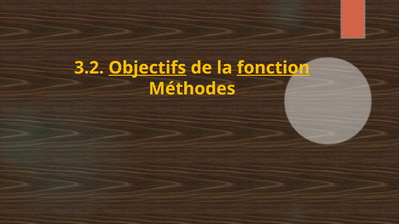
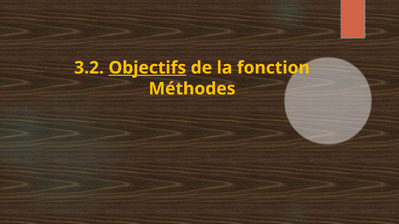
fonction underline: present -> none
